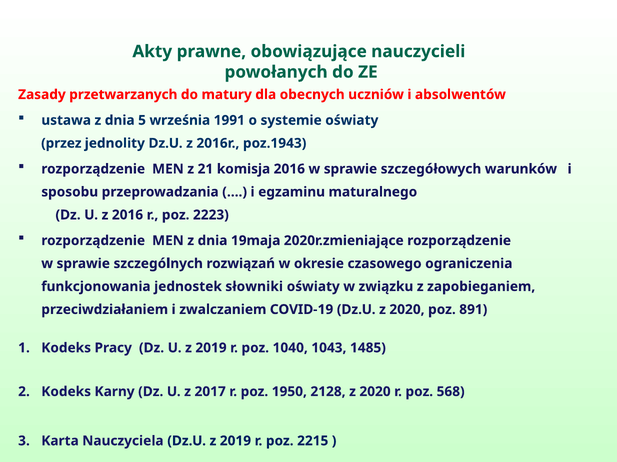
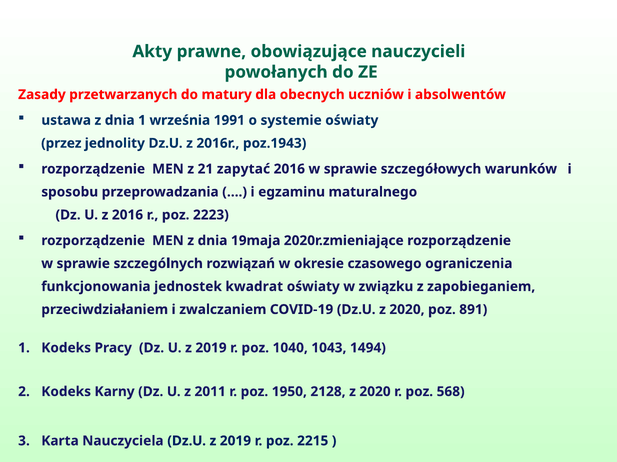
dnia 5: 5 -> 1
komisja: komisja -> zapytać
słowniki: słowniki -> kwadrat
1485: 1485 -> 1494
2017: 2017 -> 2011
